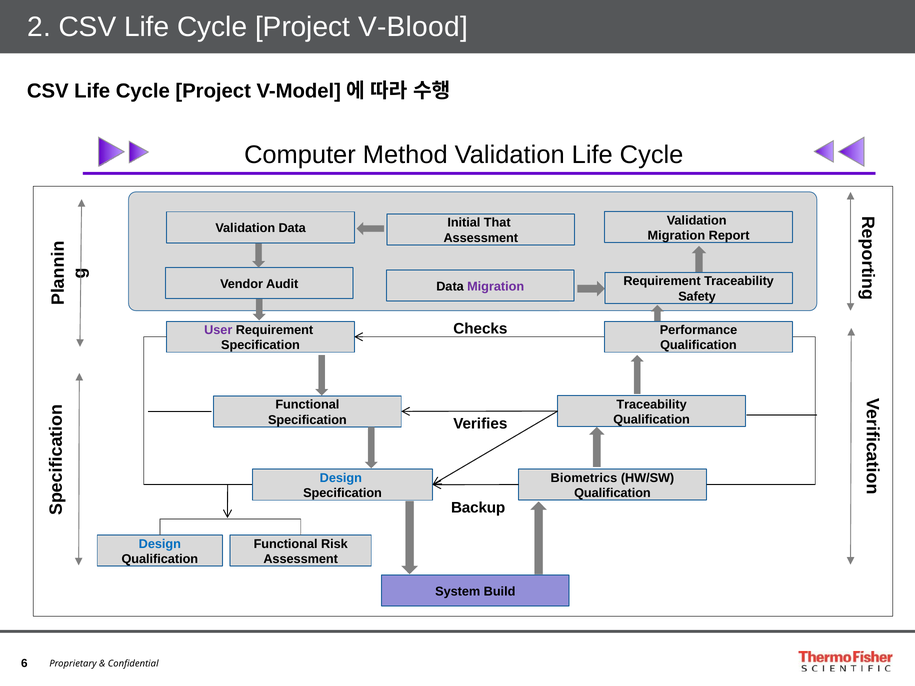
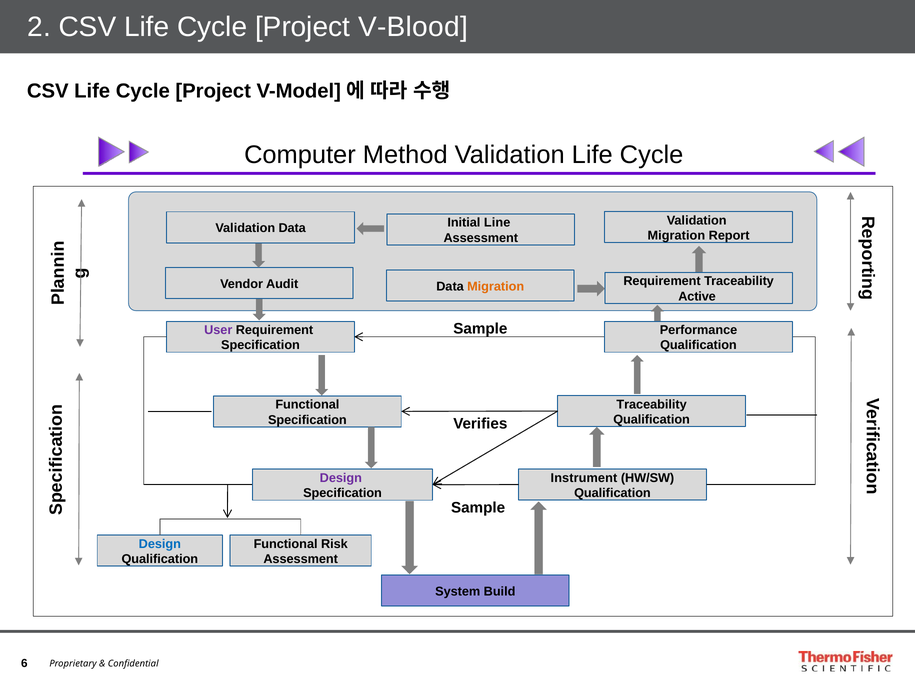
That: That -> Line
Migration at (496, 287) colour: purple -> orange
Safety: Safety -> Active
Checks at (480, 329): Checks -> Sample
Biometrics: Biometrics -> Instrument
Design at (341, 478) colour: blue -> purple
Backup at (478, 508): Backup -> Sample
